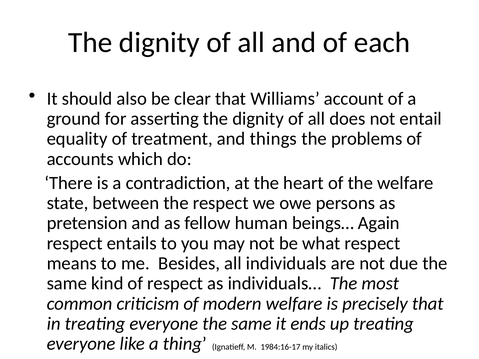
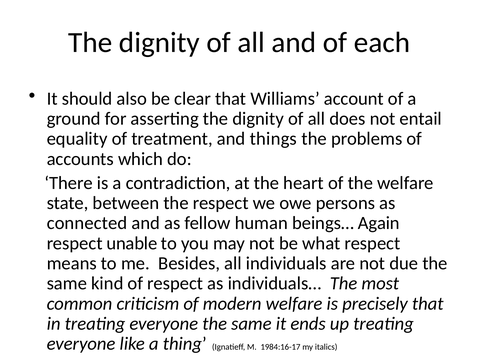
pretension: pretension -> connected
entails: entails -> unable
